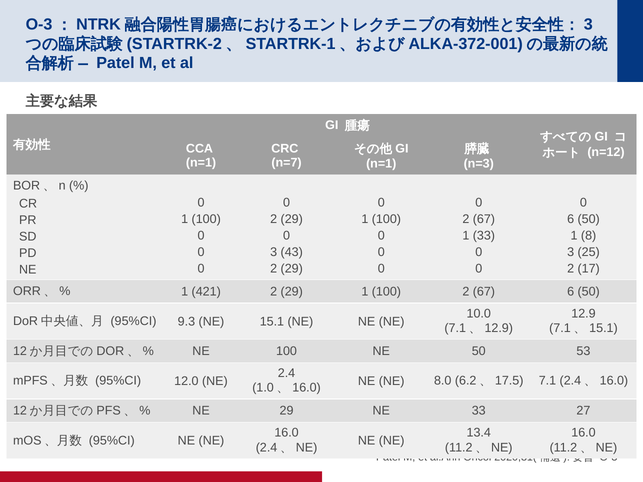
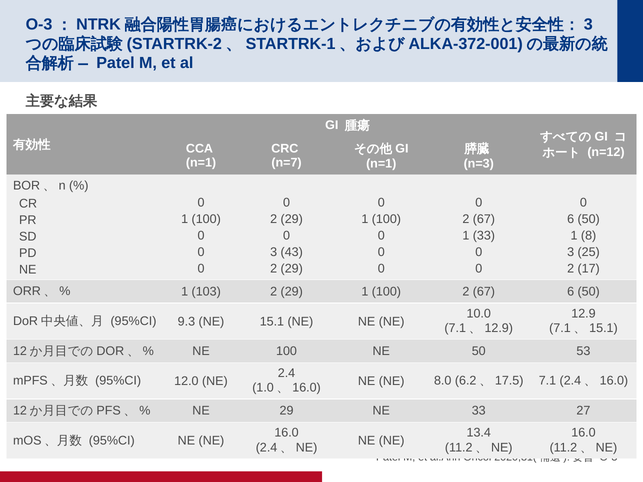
421: 421 -> 103
